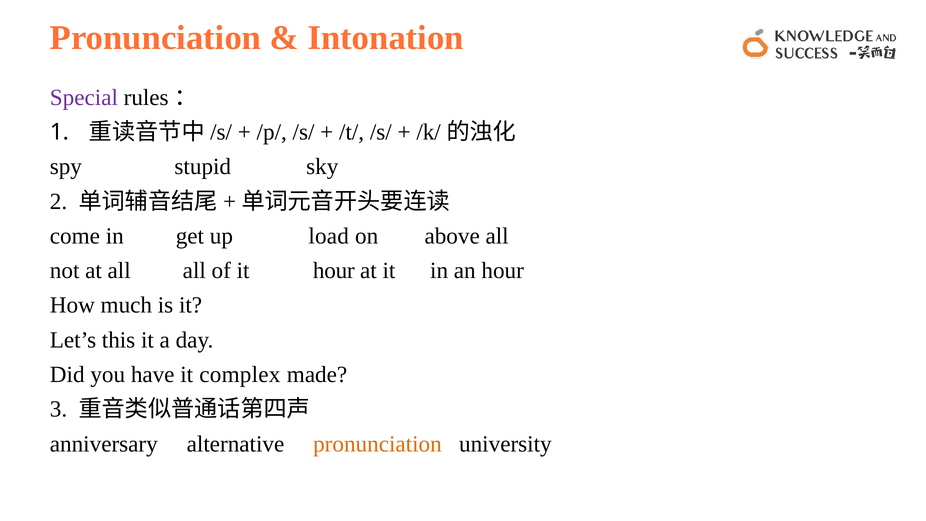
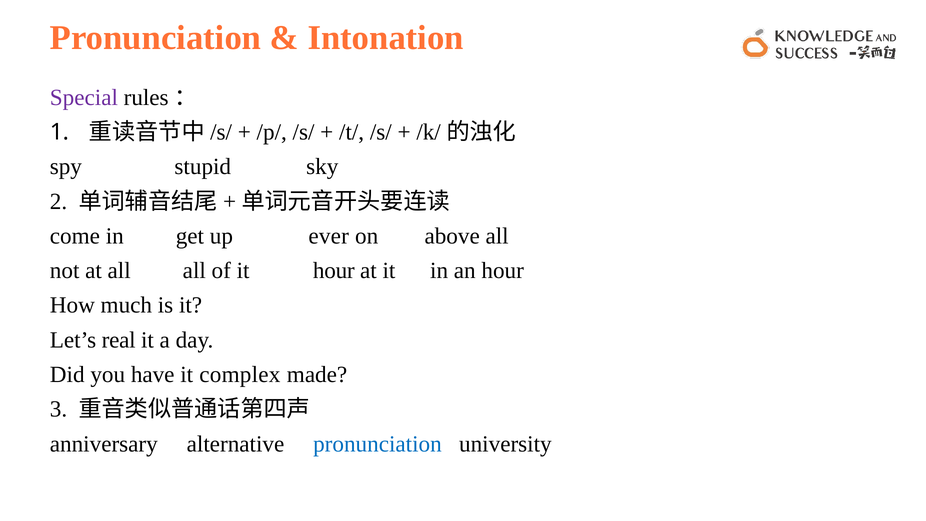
load: load -> ever
this: this -> real
pronunciation at (377, 444) colour: orange -> blue
